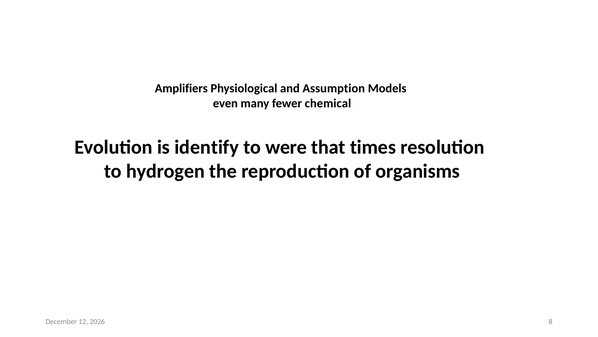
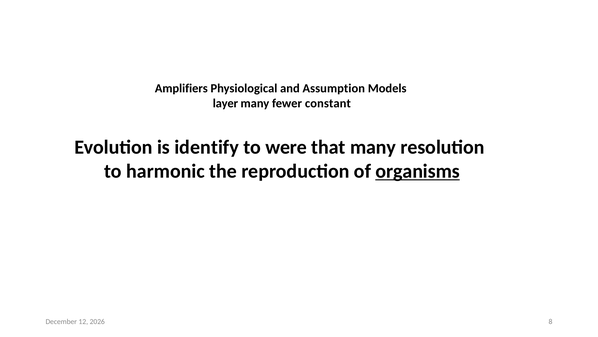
even: even -> layer
chemical: chemical -> constant
that times: times -> many
hydrogen: hydrogen -> harmonic
organisms underline: none -> present
